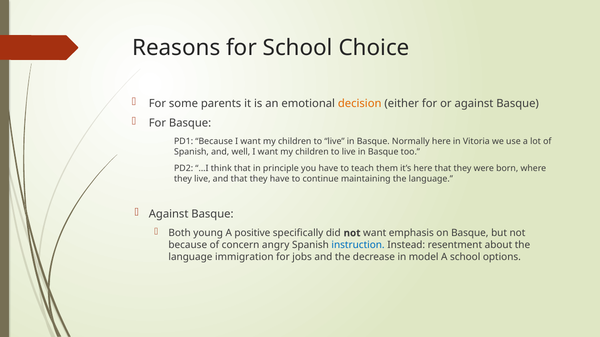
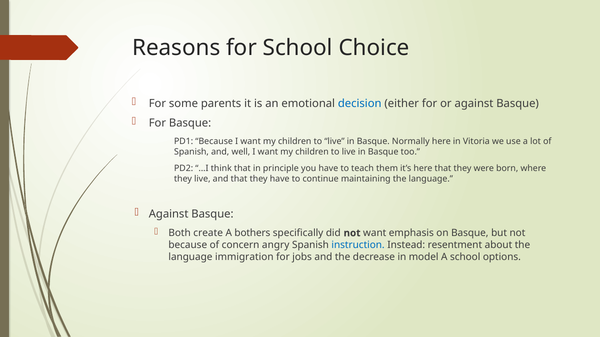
decision colour: orange -> blue
young: young -> create
positive: positive -> bothers
